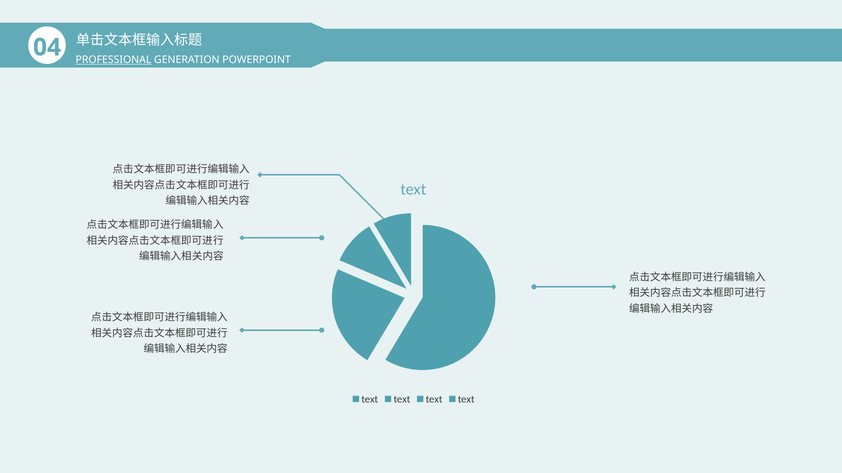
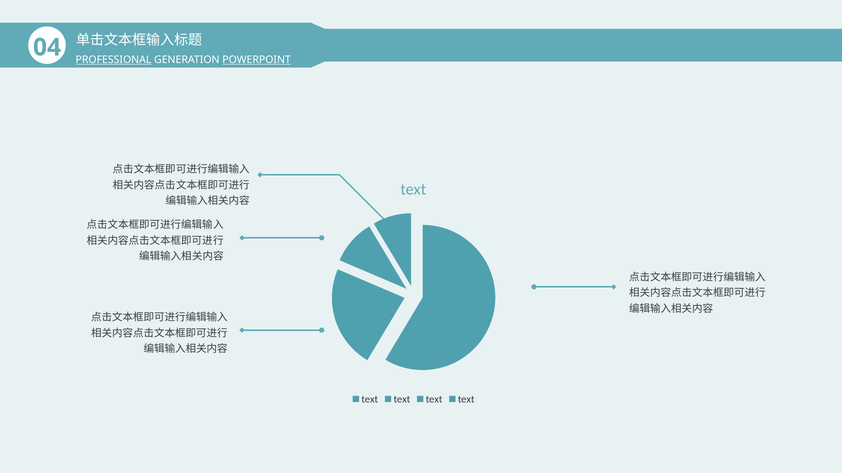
POWERPOINT underline: none -> present
